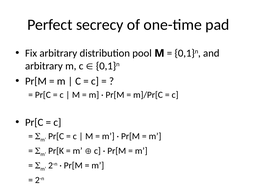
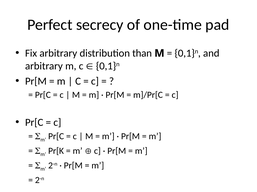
pool: pool -> than
